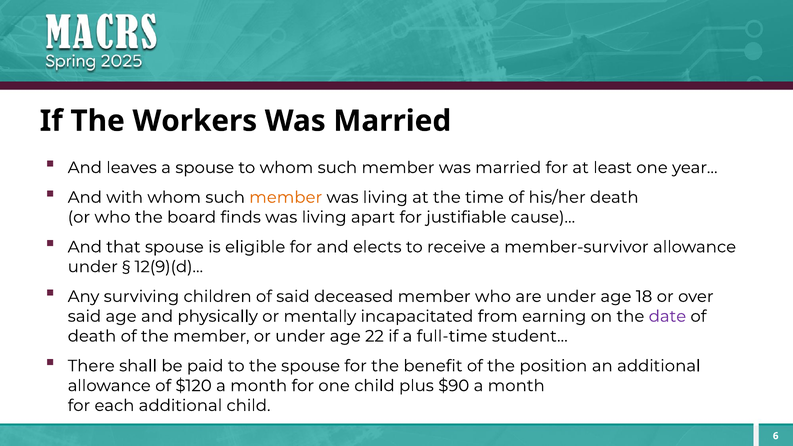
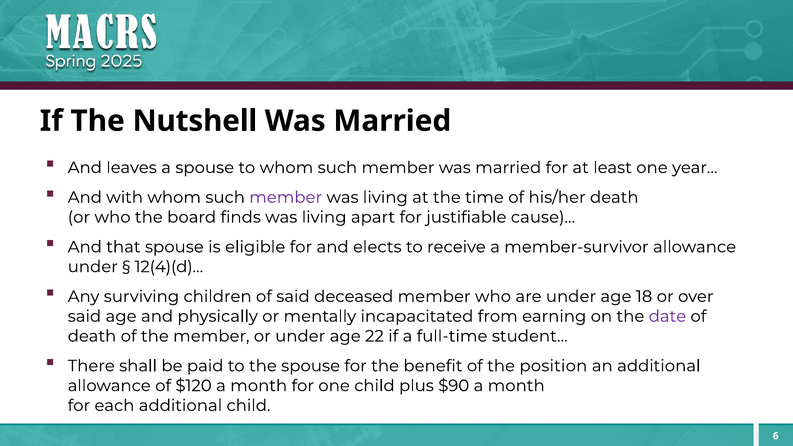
Workers: Workers -> Nutshell
member at (286, 197) colour: orange -> purple
12(9)(d)…: 12(9)(d)… -> 12(4)(d)…
